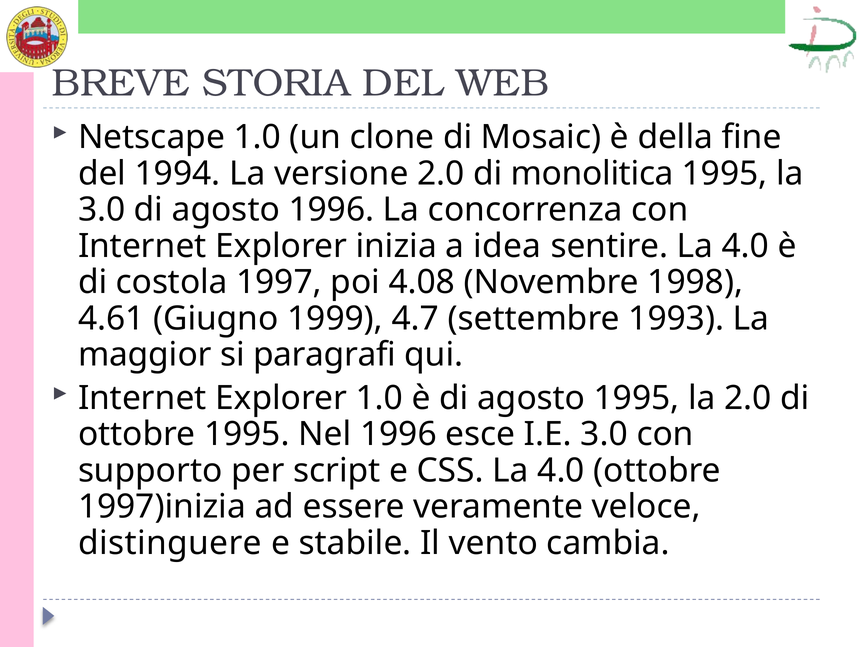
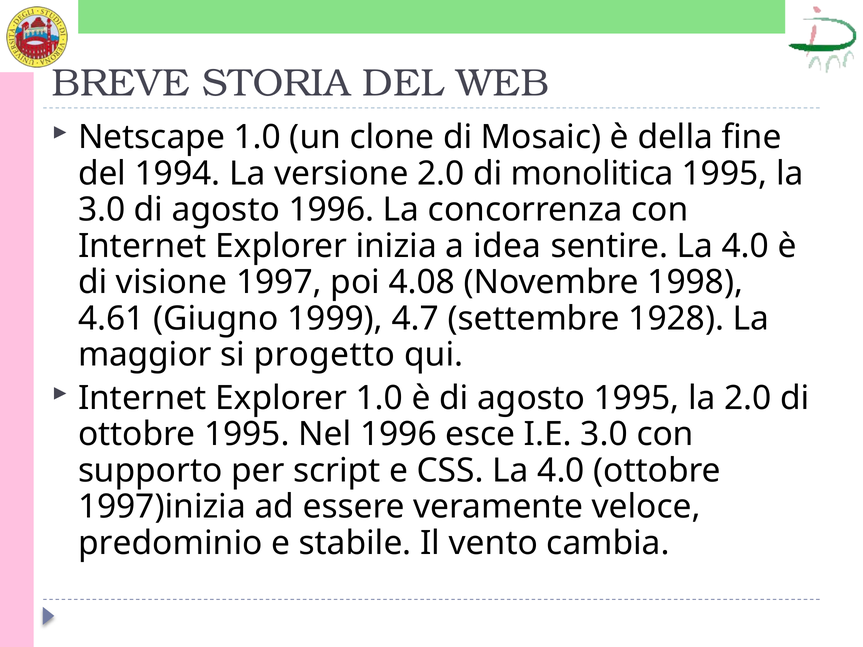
costola: costola -> visione
1993: 1993 -> 1928
paragrafi: paragrafi -> progetto
distinguere: distinguere -> predominio
